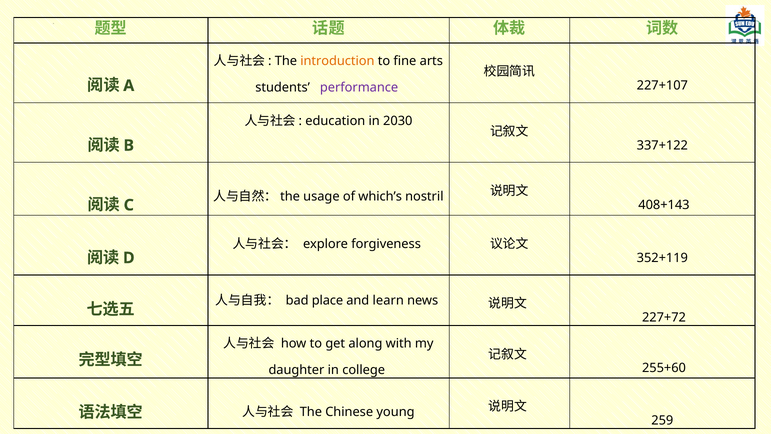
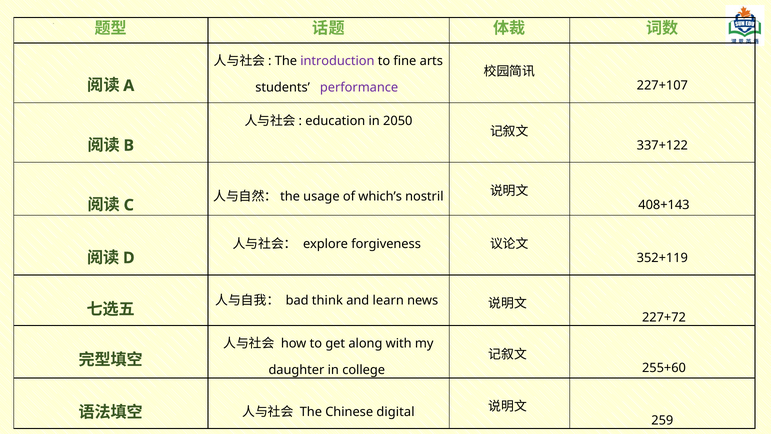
introduction colour: orange -> purple
2030: 2030 -> 2050
place: place -> think
young: young -> digital
